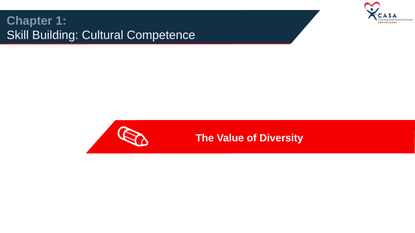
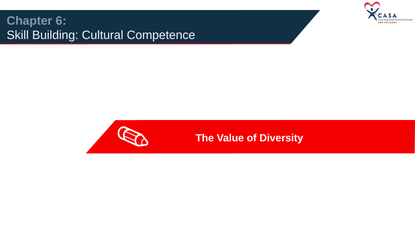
1: 1 -> 6
